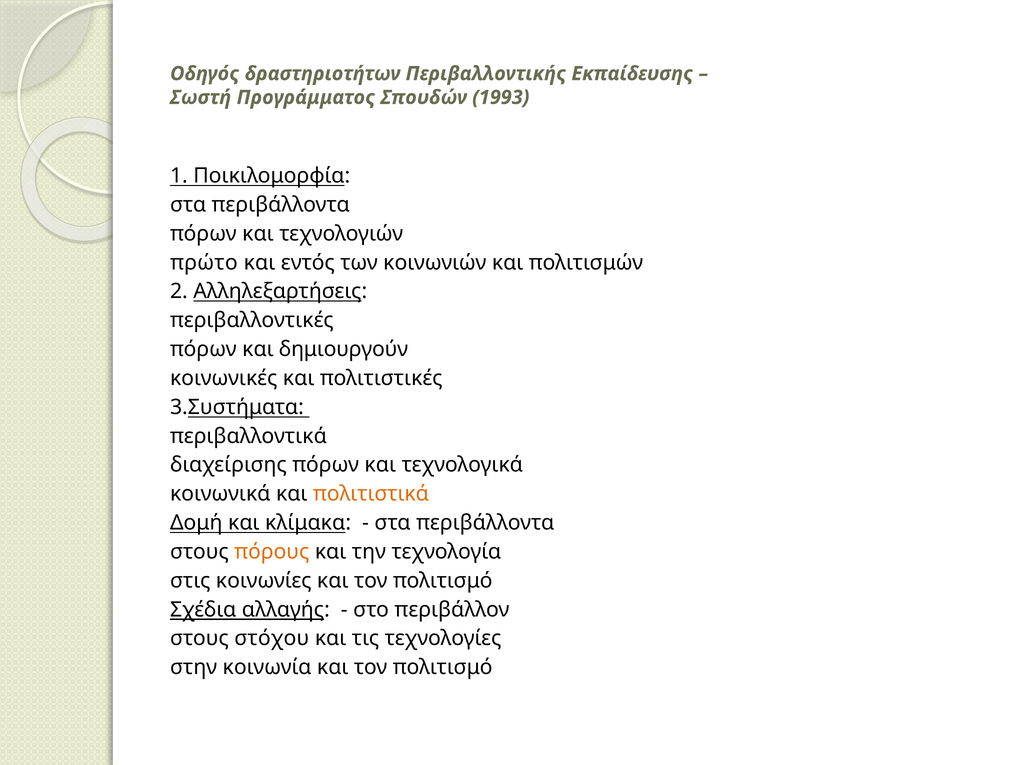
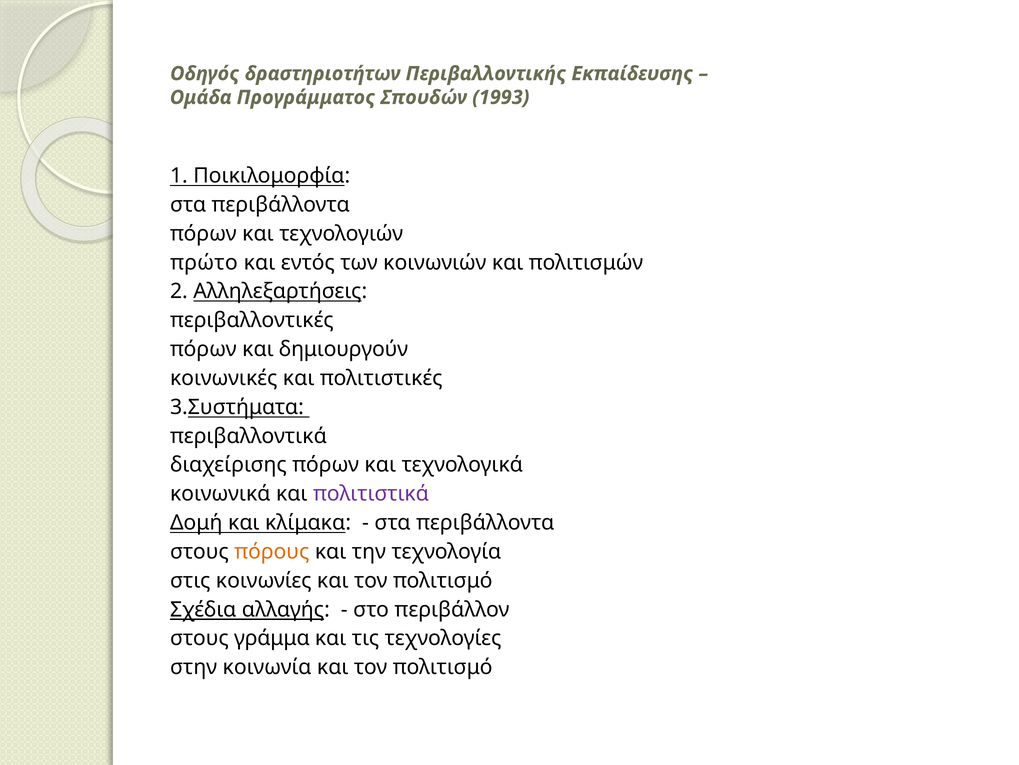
Σωστή: Σωστή -> Ομάδα
πολιτιστικά colour: orange -> purple
στόχου: στόχου -> γράμμα
